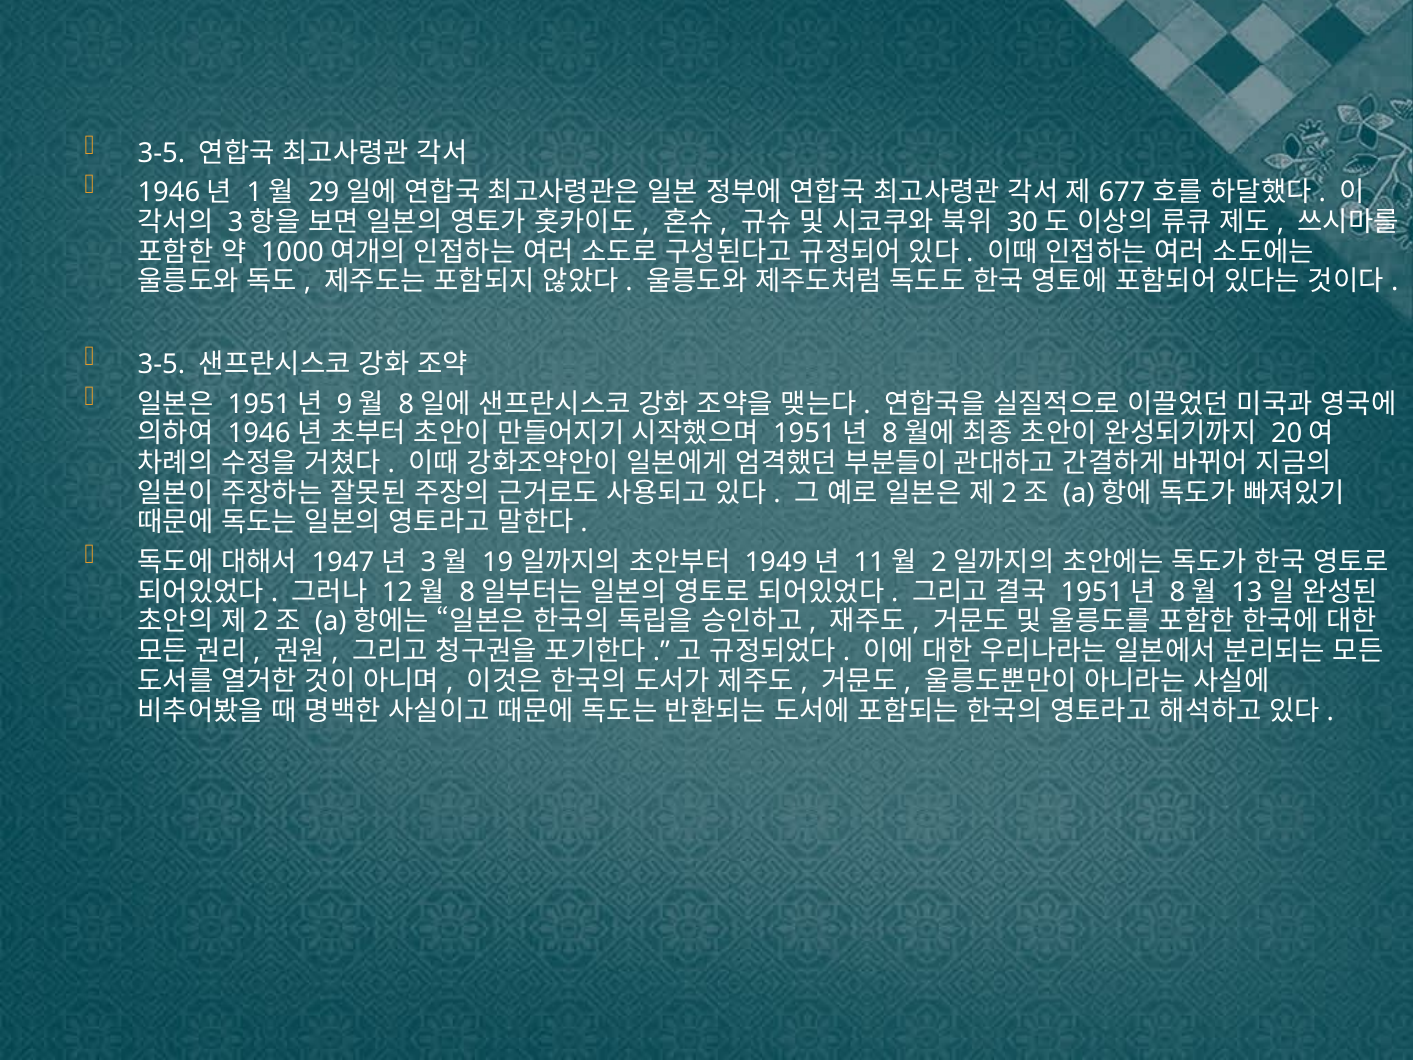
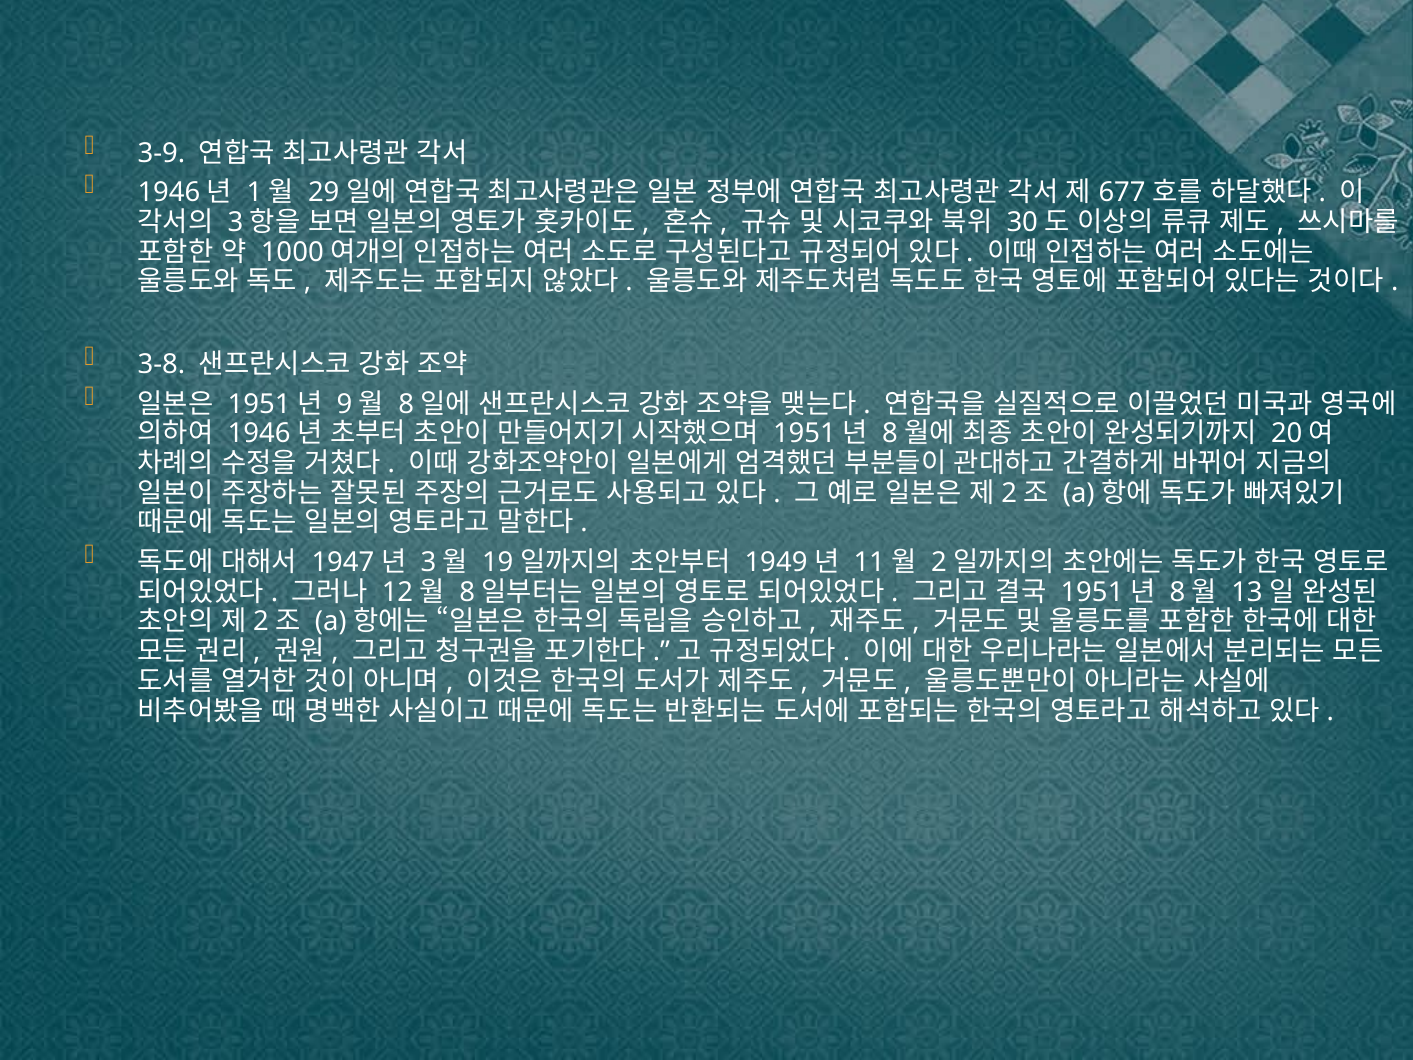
3-5 at (161, 153): 3-5 -> 3-9
3-5 at (161, 364): 3-5 -> 3-8
